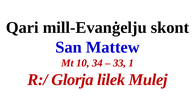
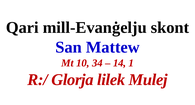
33: 33 -> 14
